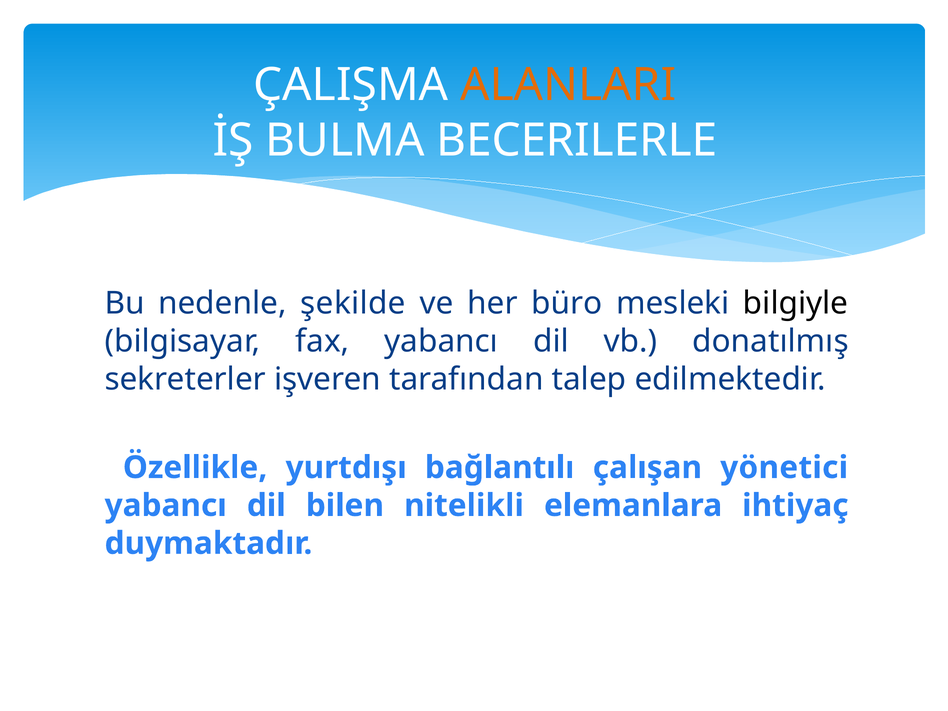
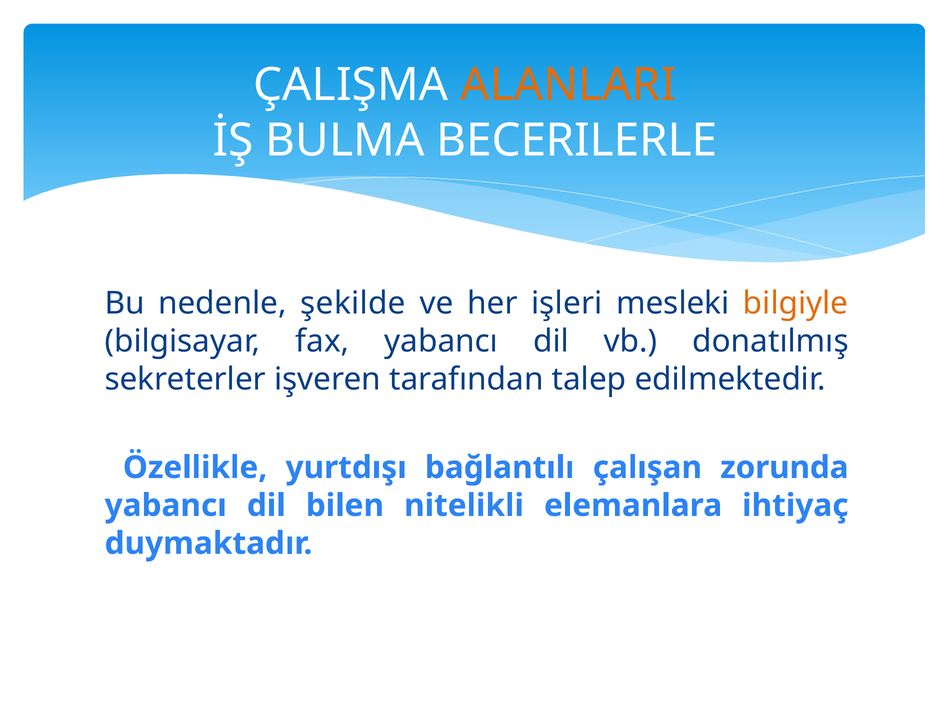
büro: büro -> işleri
bilgiyle colour: black -> orange
yönetici: yönetici -> zorunda
